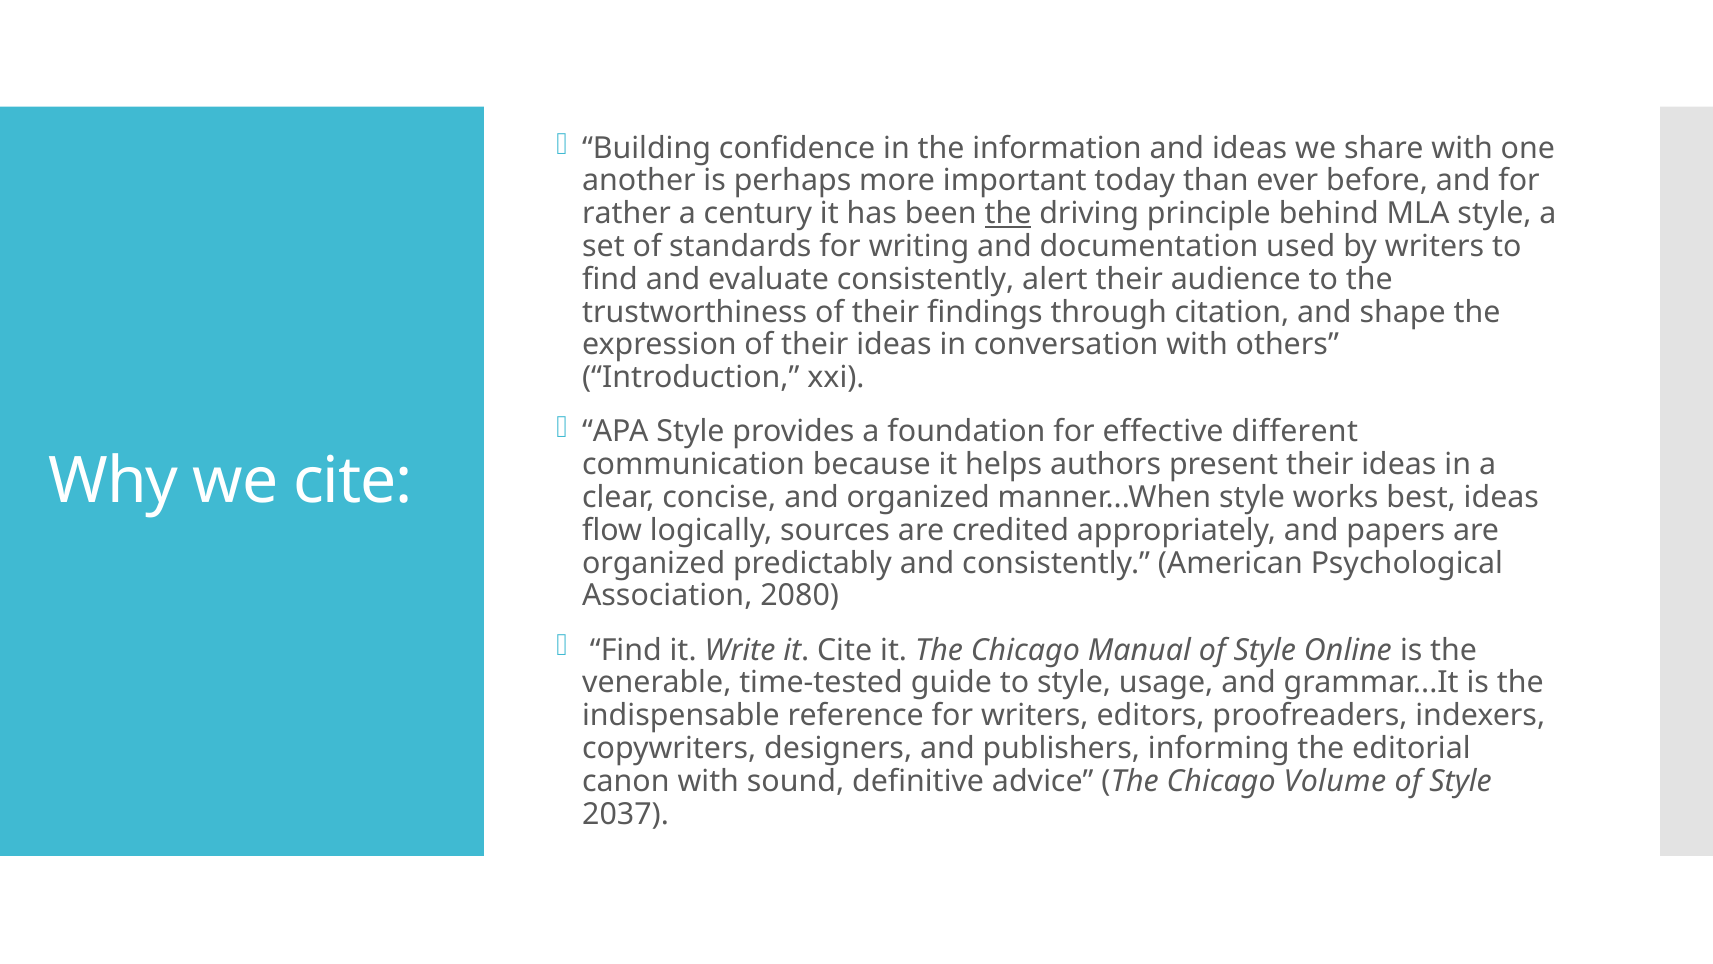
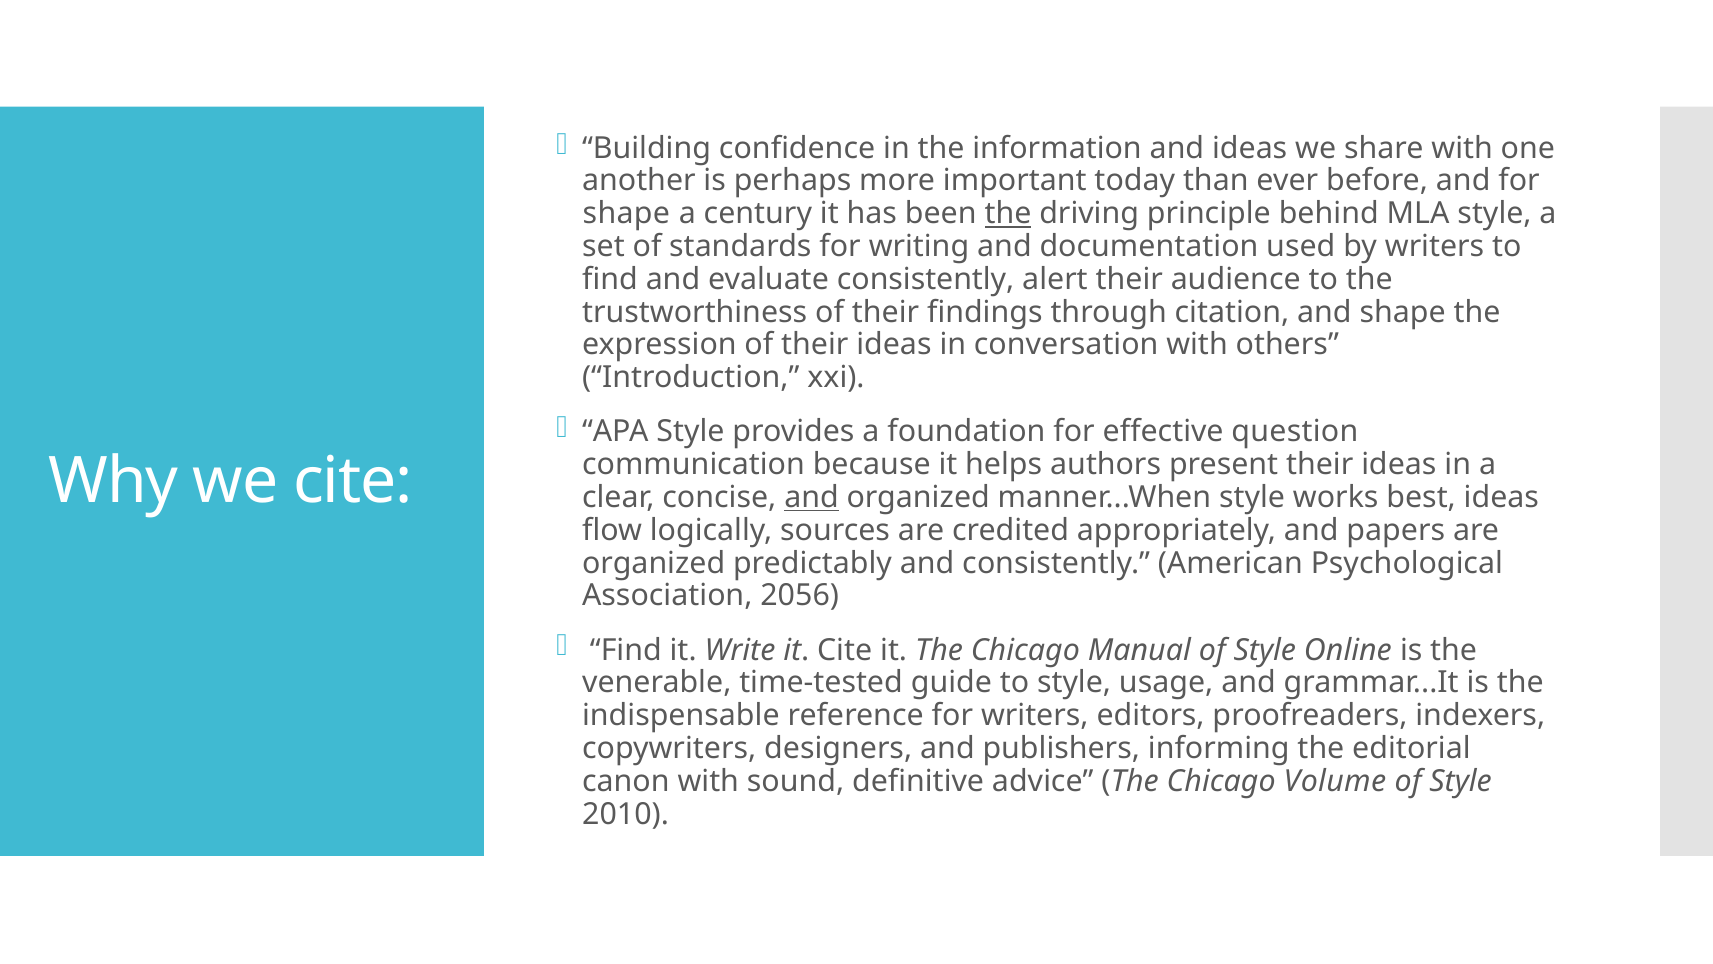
rather at (627, 214): rather -> shape
different: different -> question
and at (811, 497) underline: none -> present
2080: 2080 -> 2056
2037: 2037 -> 2010
